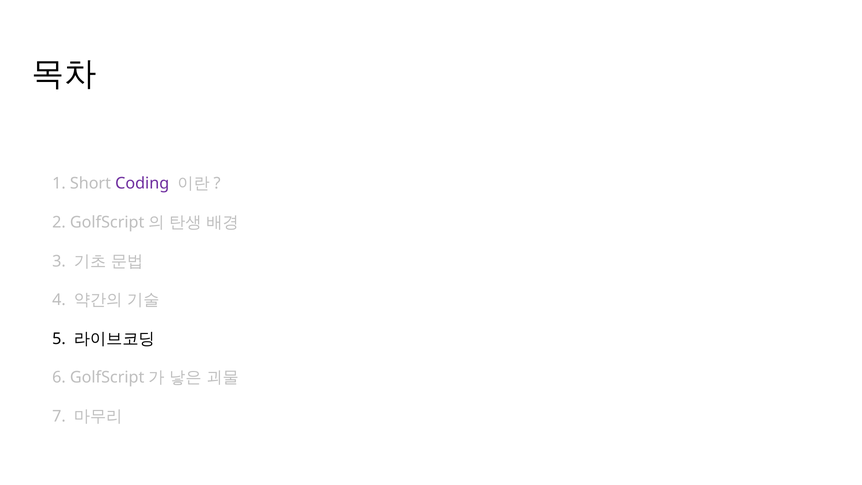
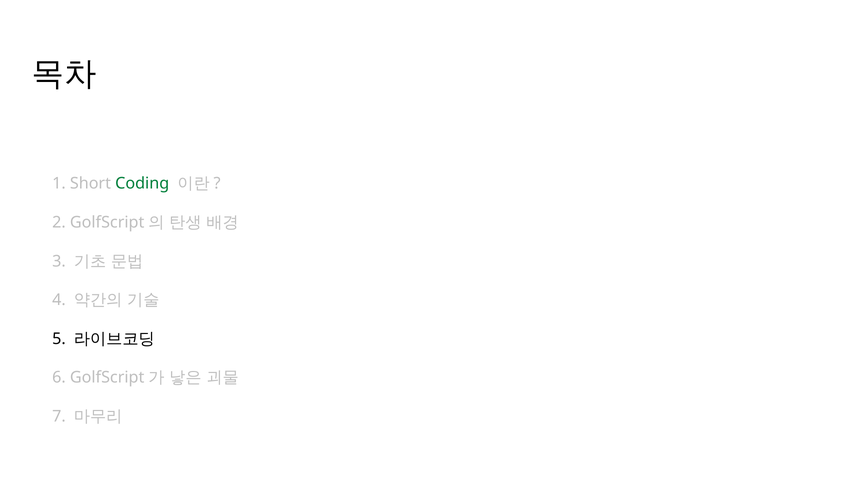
Coding colour: purple -> green
